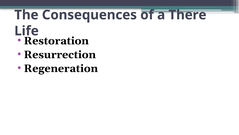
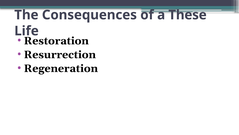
There: There -> These
